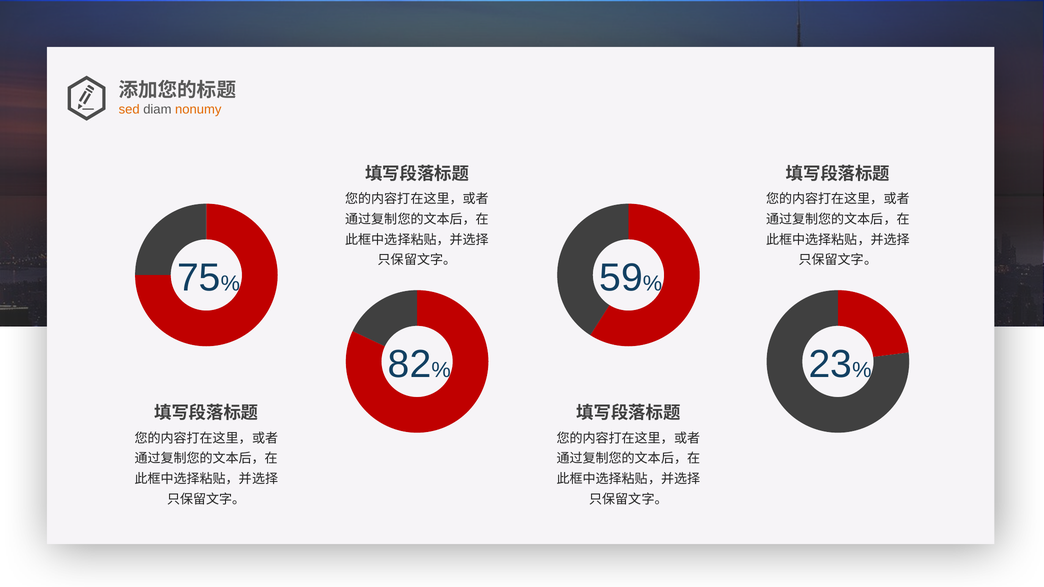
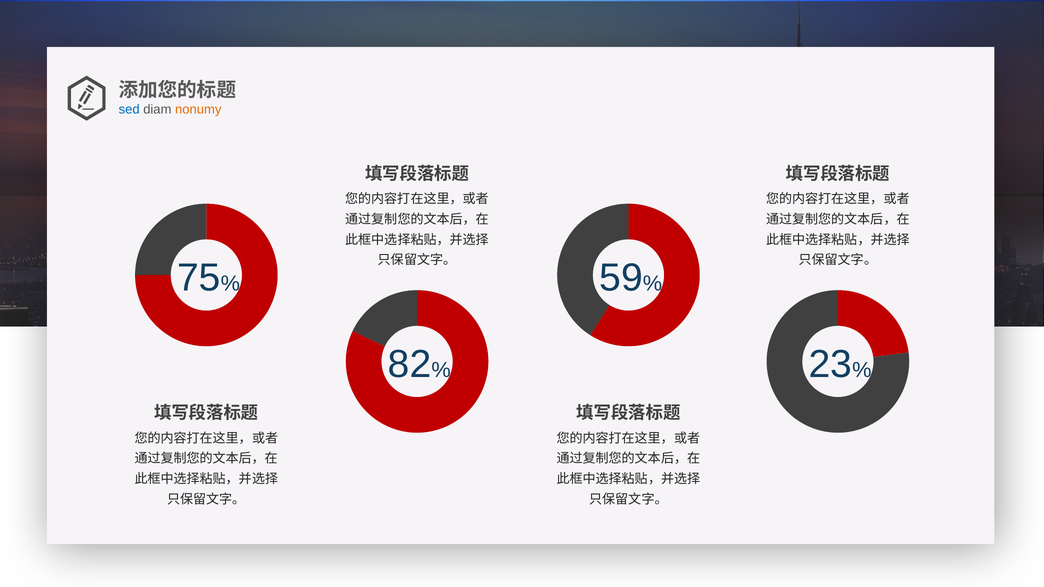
sed colour: orange -> blue
